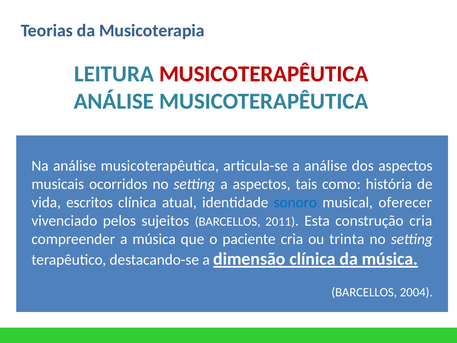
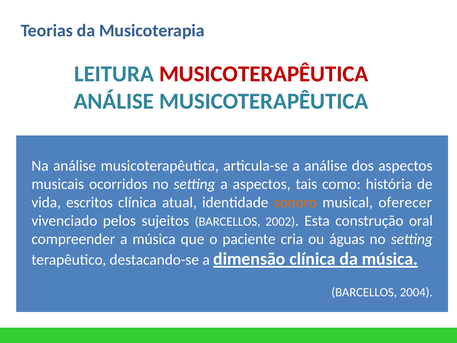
sonoro colour: blue -> orange
2011: 2011 -> 2002
construção cria: cria -> oral
trinta: trinta -> águas
